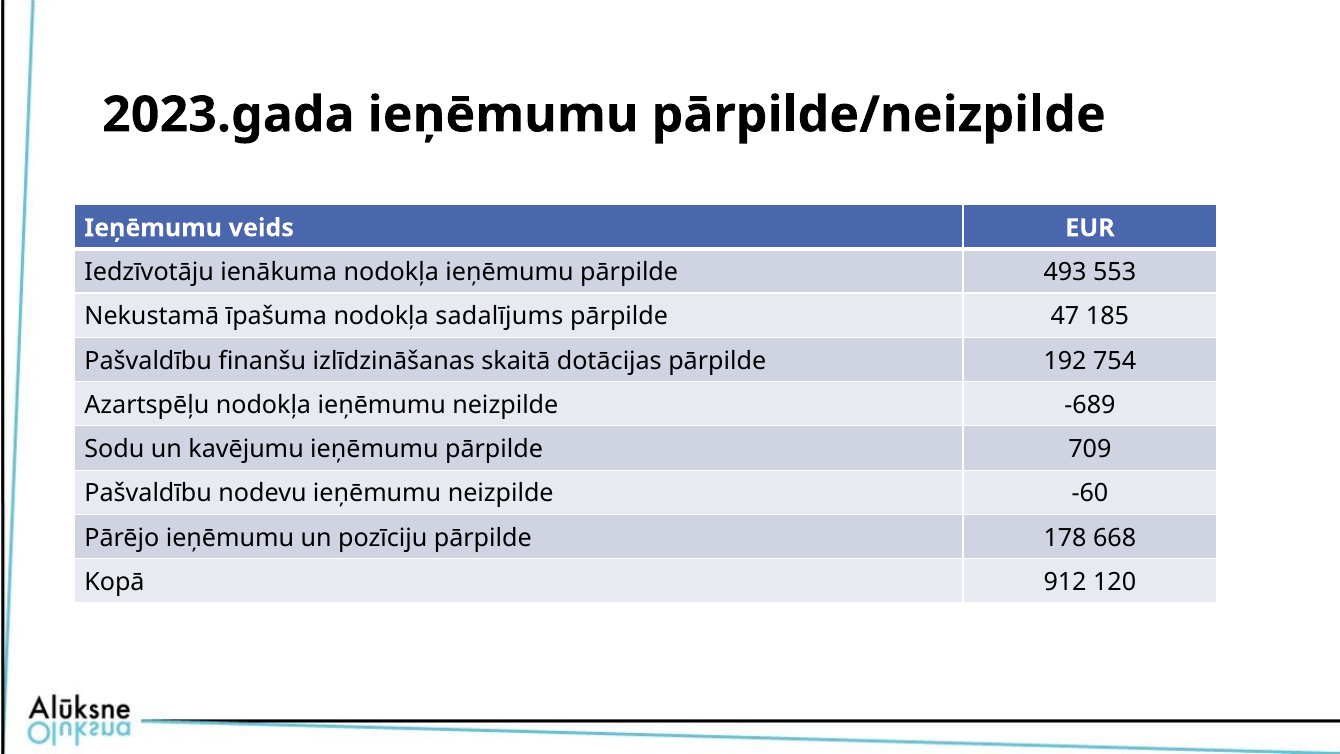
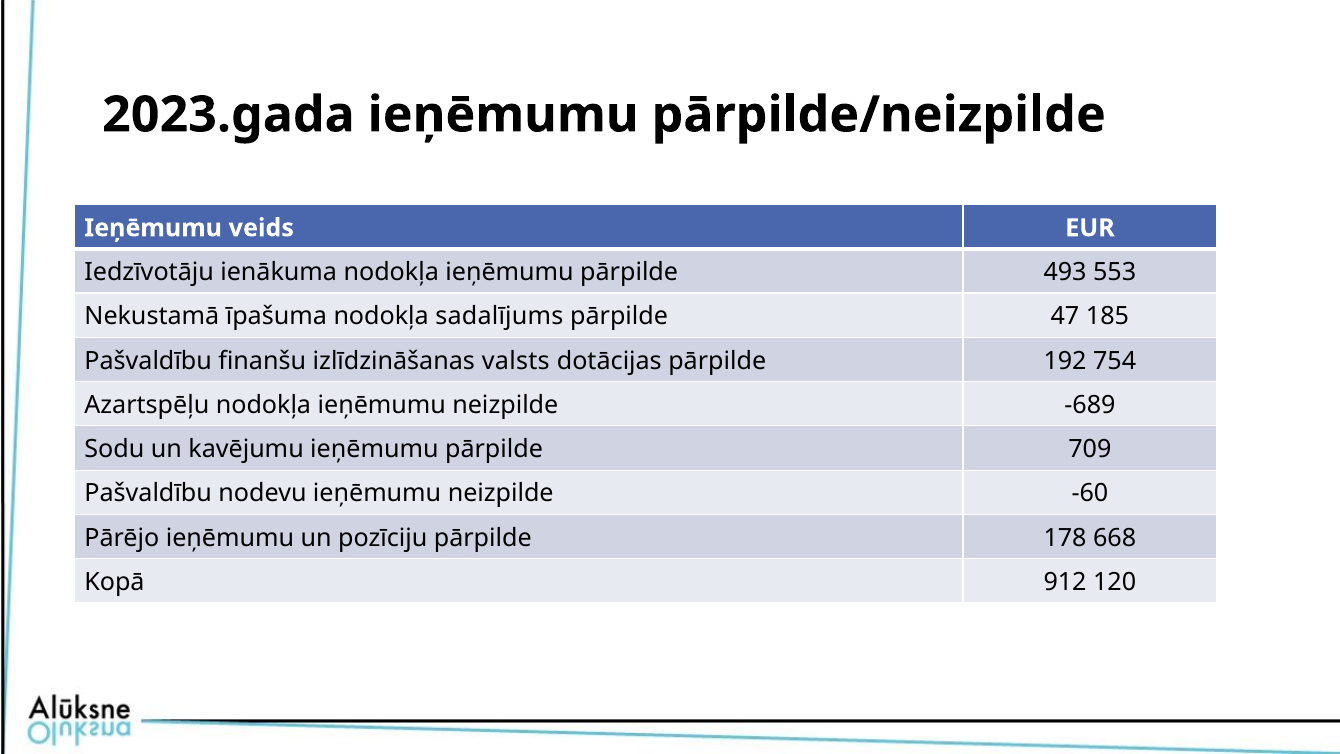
skaitā: skaitā -> valsts
